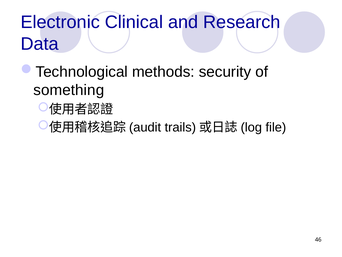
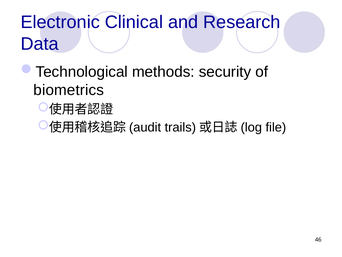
something: something -> biometrics
